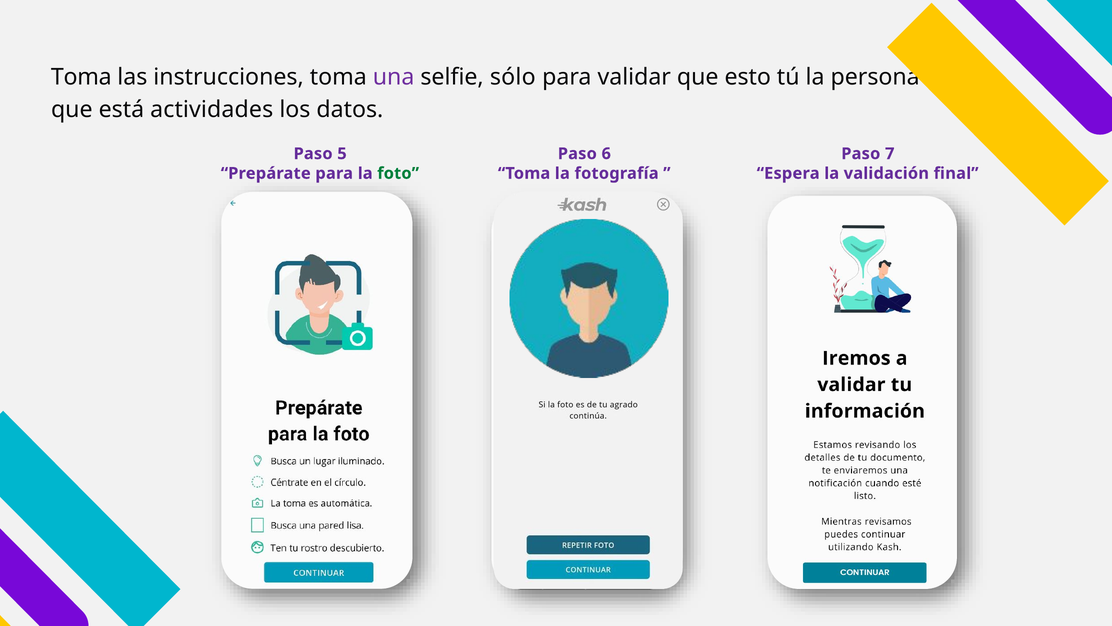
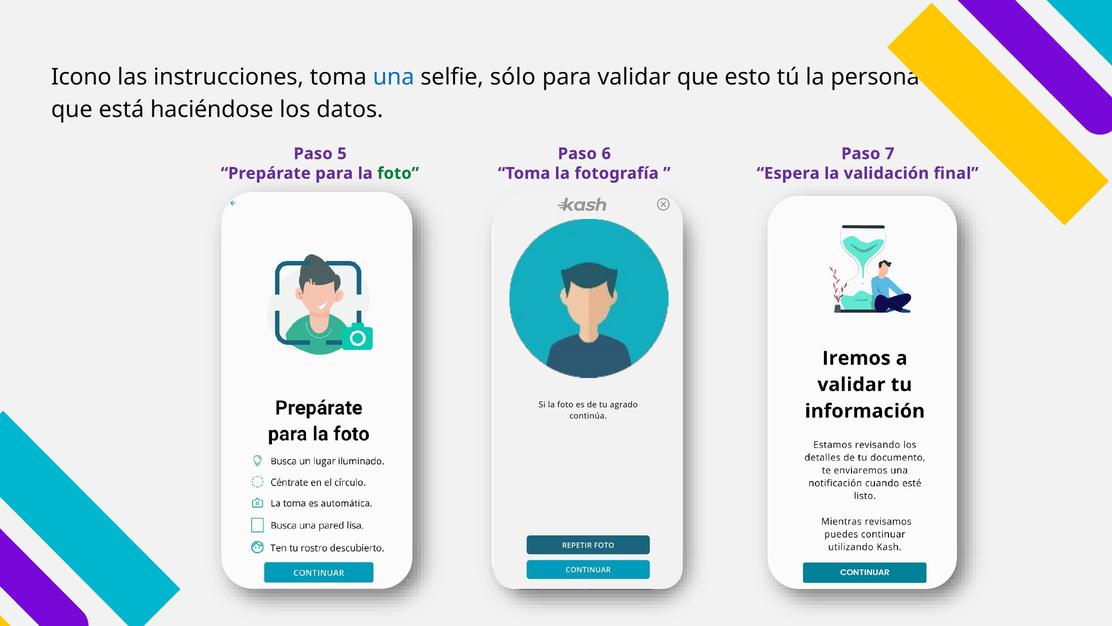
Toma at (81, 77): Toma -> Icono
una colour: purple -> blue
actividades: actividades -> haciéndose
